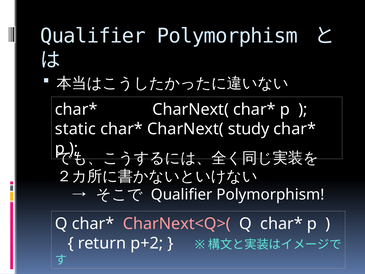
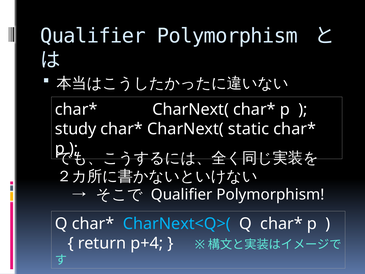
static: static -> study
study: study -> static
CharNext<Q>( colour: pink -> light blue
p+2: p+2 -> p+4
